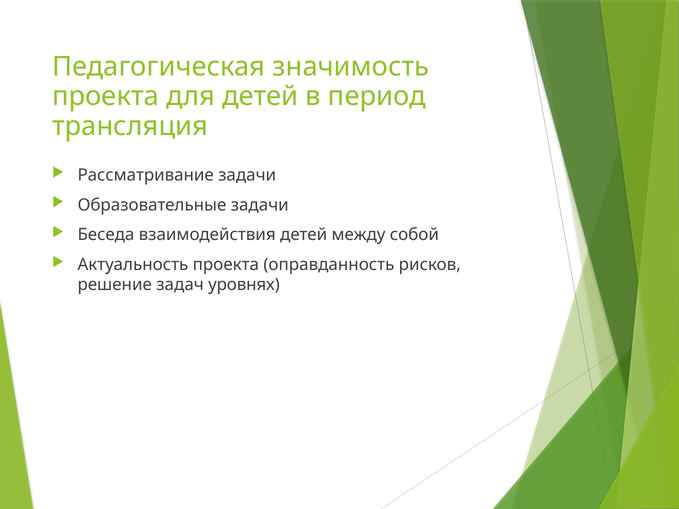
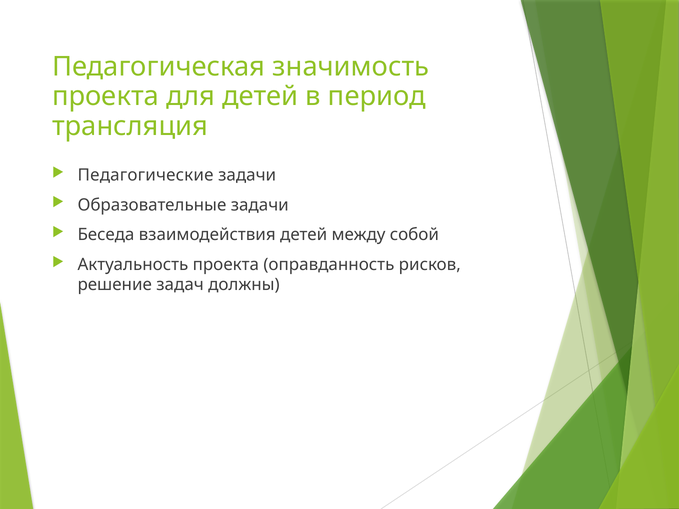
Рассматривание: Рассматривание -> Педагогические
уровнях: уровнях -> должны
